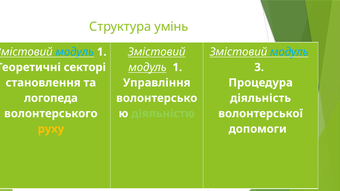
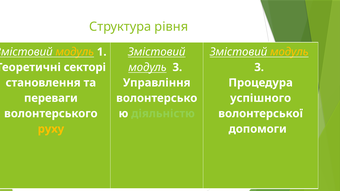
умінь: умінь -> рівня
модуль at (75, 52) colour: light blue -> yellow
модуль at (289, 52) colour: light blue -> yellow
1 at (177, 67): 1 -> 3
логопеда: логопеда -> переваги
діяльність: діяльність -> успішного
